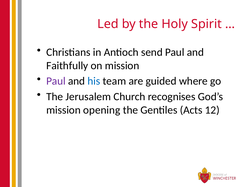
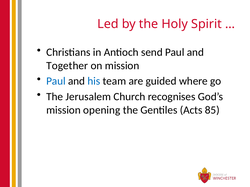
Faithfully: Faithfully -> Together
Paul at (56, 81) colour: purple -> blue
12: 12 -> 85
